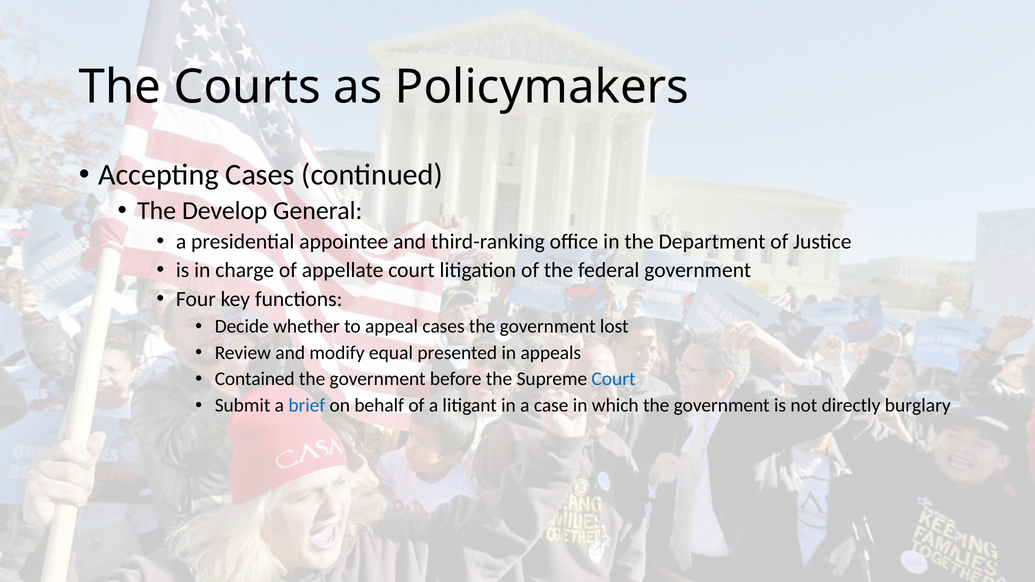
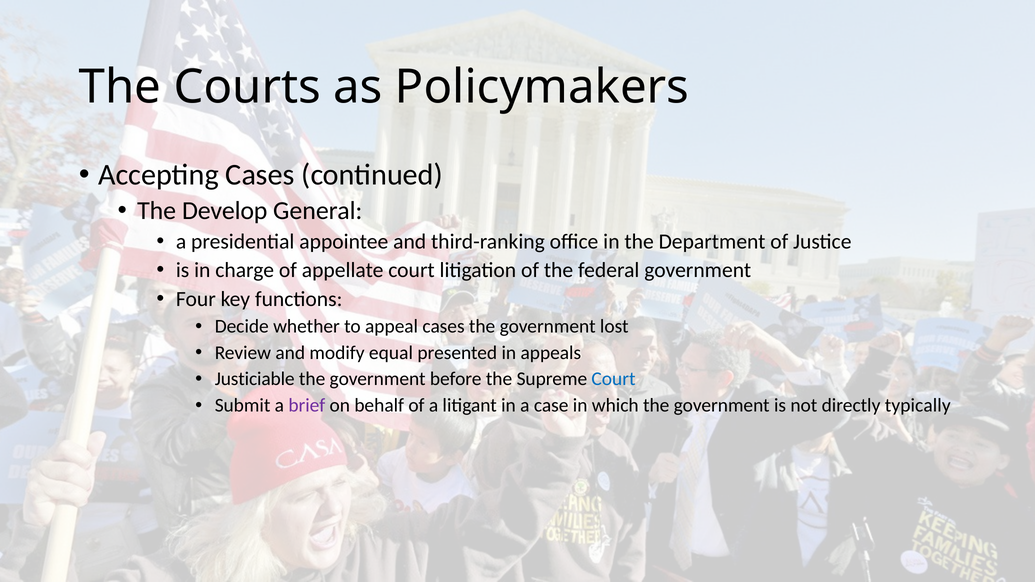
Contained: Contained -> Justiciable
brief colour: blue -> purple
burglary: burglary -> typically
